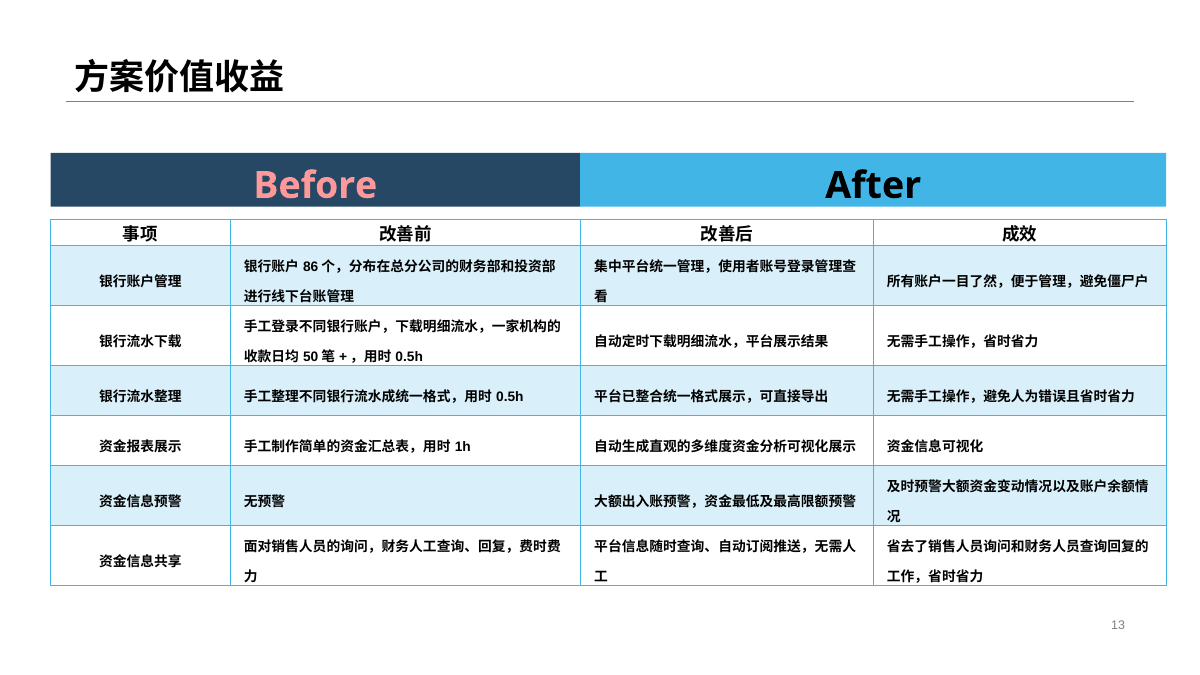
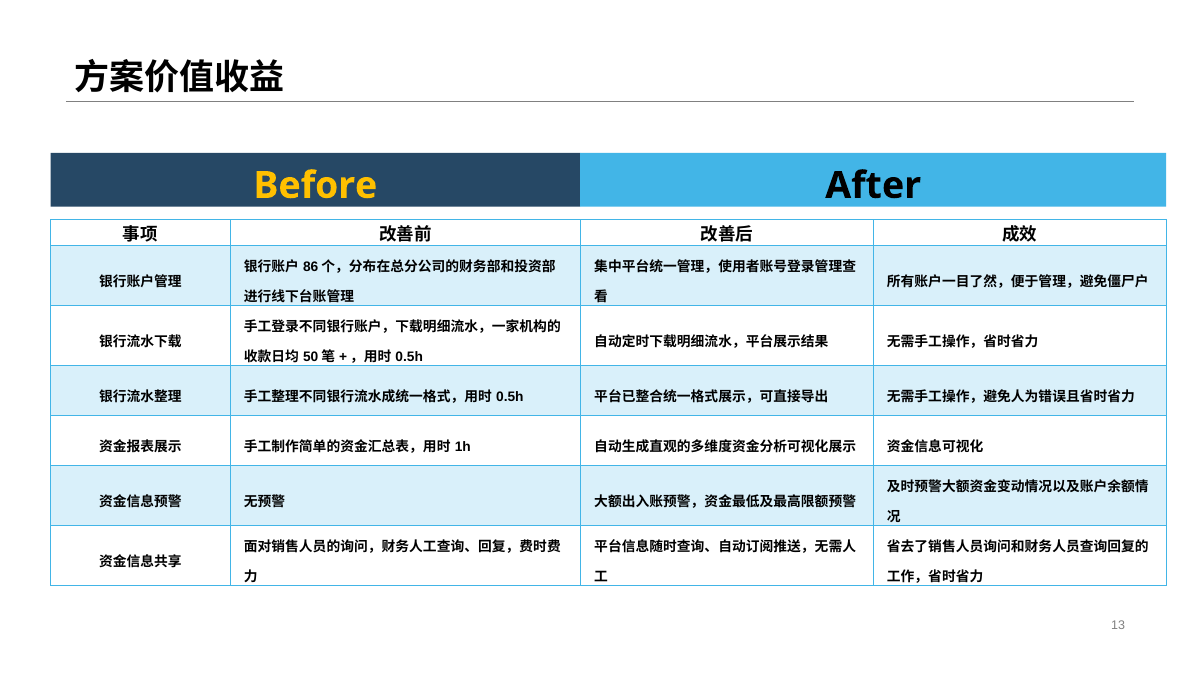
Before colour: pink -> yellow
